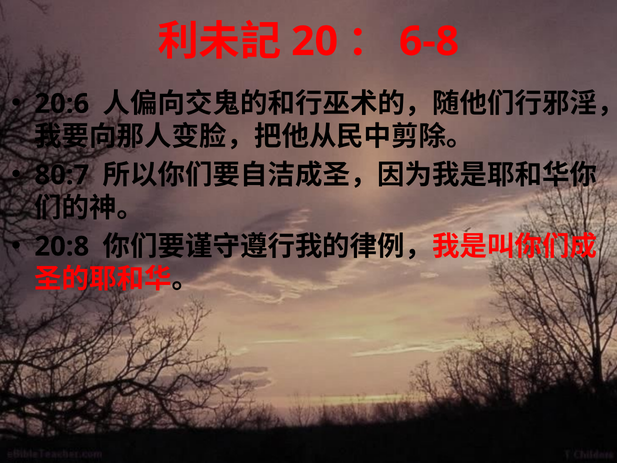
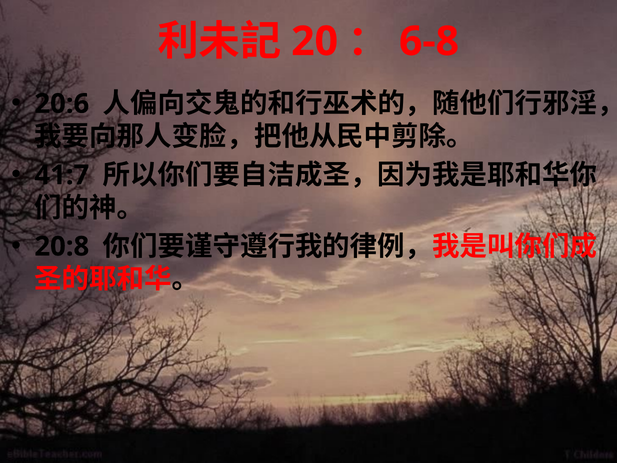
80:7: 80:7 -> 41:7
